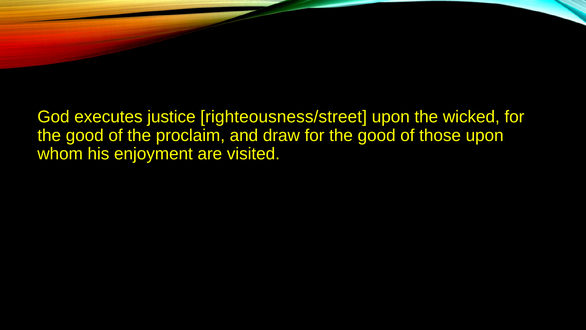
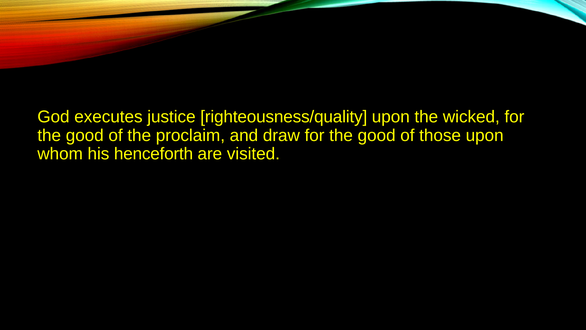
righteousness/street: righteousness/street -> righteousness/quality
enjoyment: enjoyment -> henceforth
